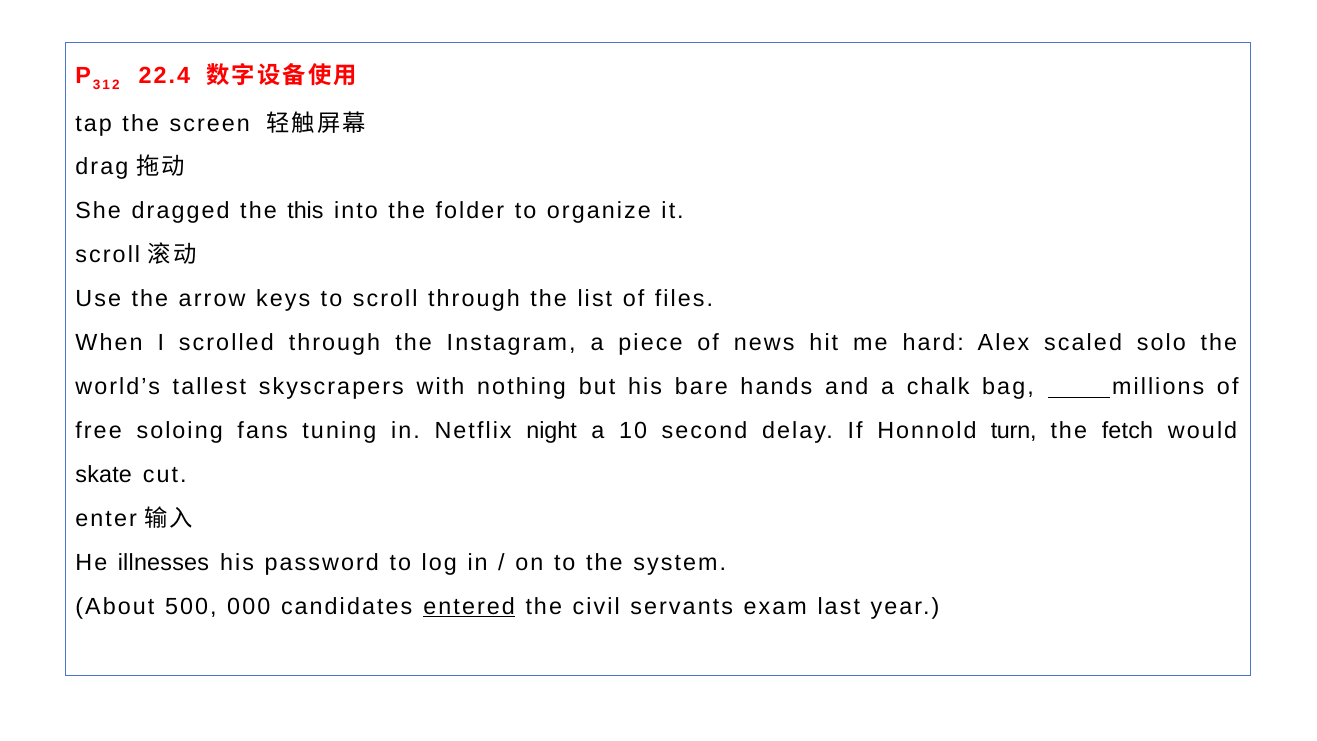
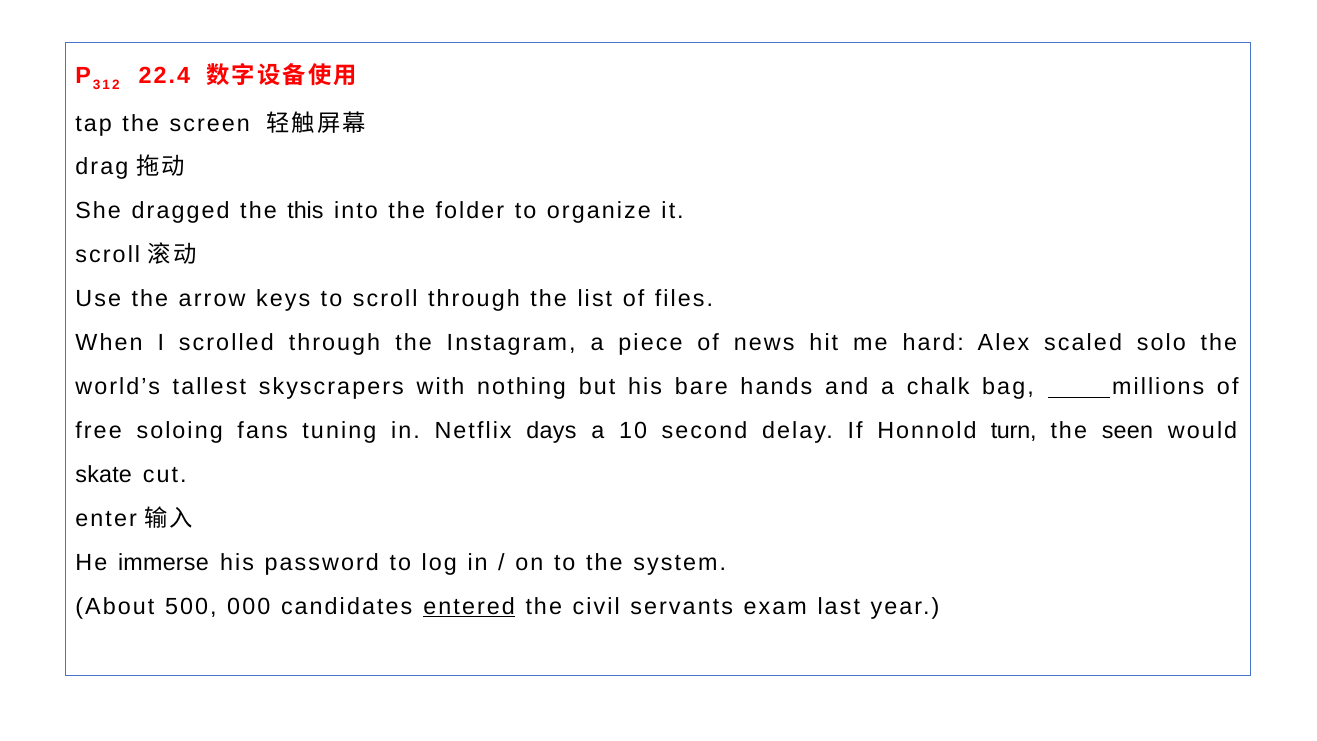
night: night -> days
fetch: fetch -> seen
illnesses: illnesses -> immerse
